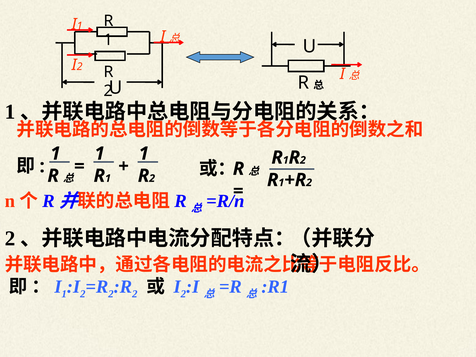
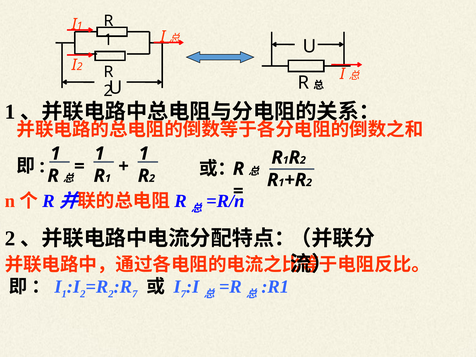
2 at (135, 294): 2 -> 7
2 at (183, 294): 2 -> 7
